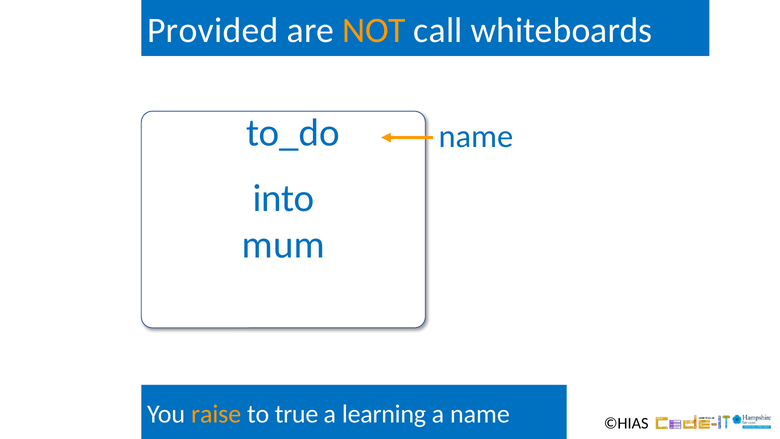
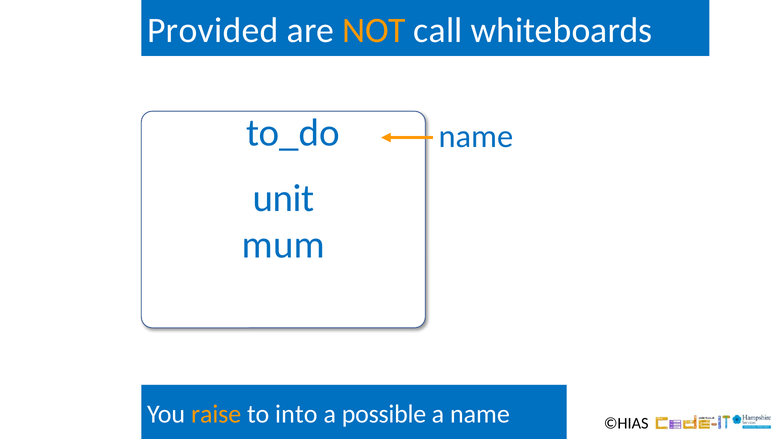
into: into -> unit
true: true -> into
learning: learning -> possible
